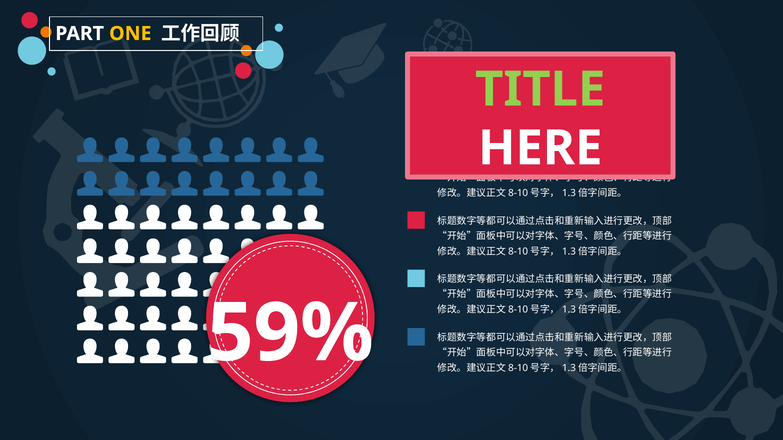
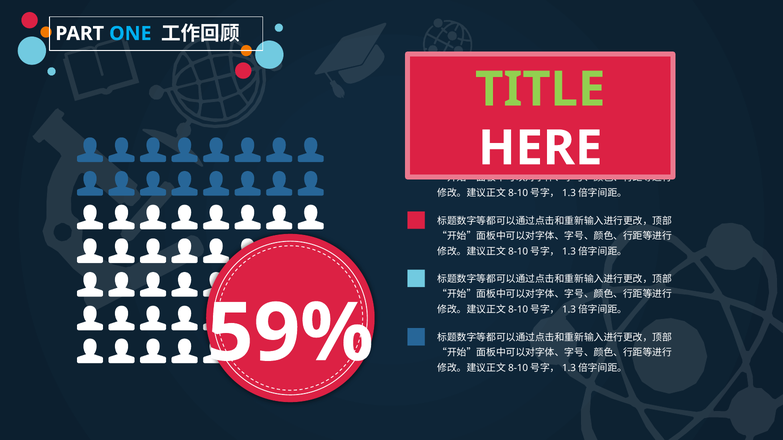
ONE colour: yellow -> light blue
